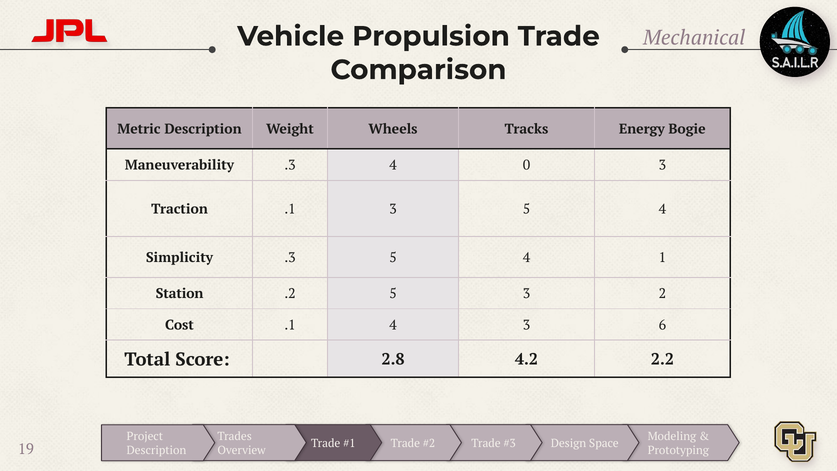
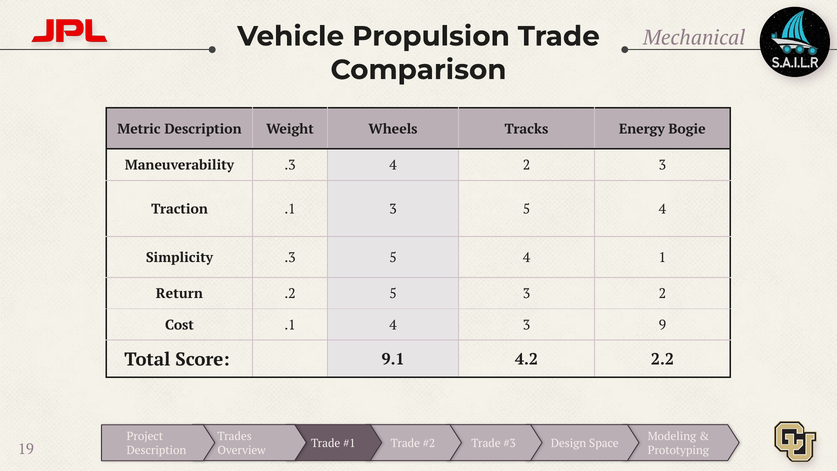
4 0: 0 -> 2
Station: Station -> Return
6: 6 -> 9
2.8: 2.8 -> 9.1
